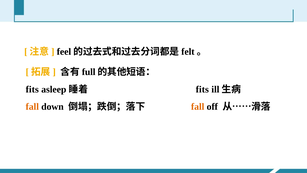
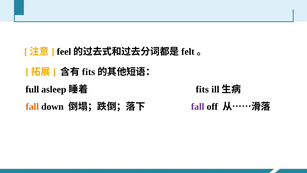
full at (89, 72): full -> fits
fits at (32, 89): fits -> full
fall at (198, 106) colour: orange -> purple
